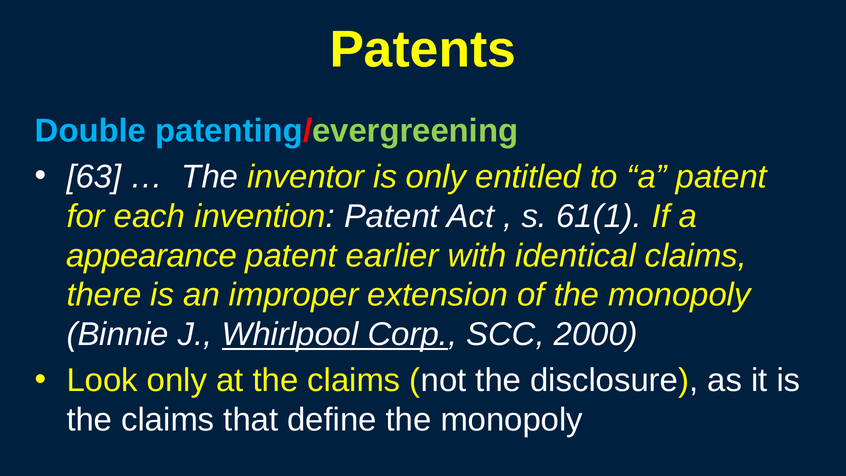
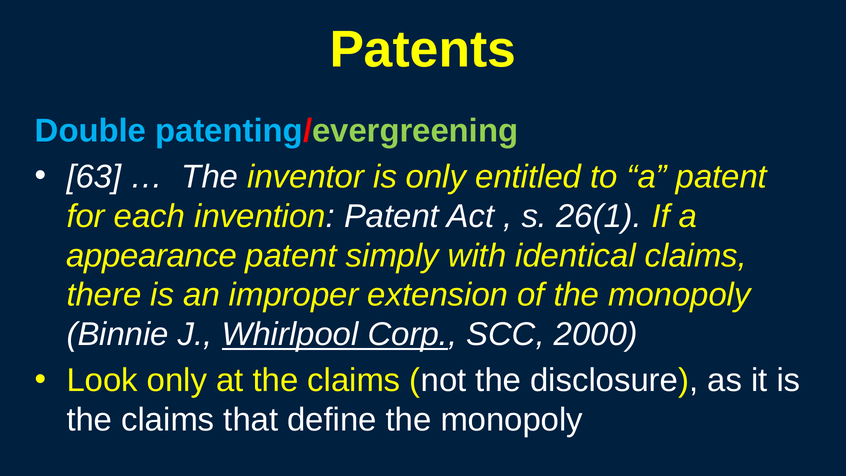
61(1: 61(1 -> 26(1
earlier: earlier -> simply
